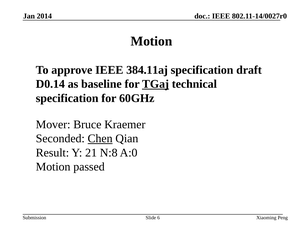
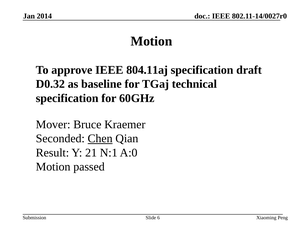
384.11aj: 384.11aj -> 804.11aj
D0.14: D0.14 -> D0.32
TGaj underline: present -> none
N:8: N:8 -> N:1
